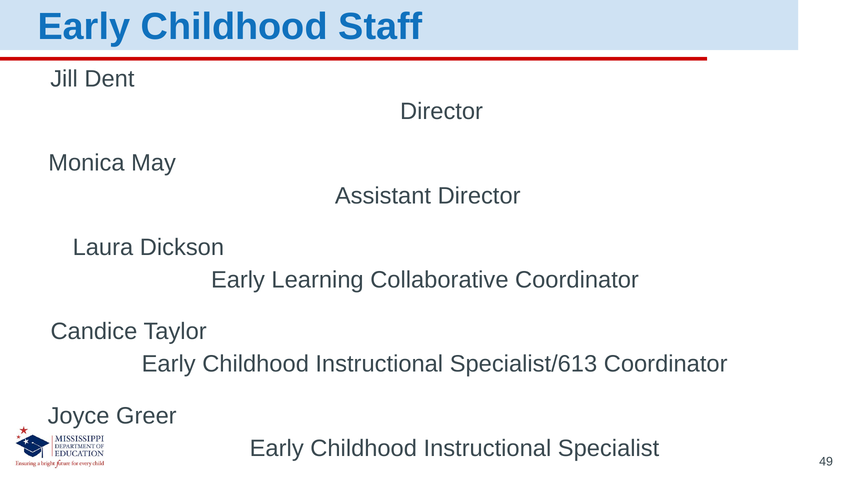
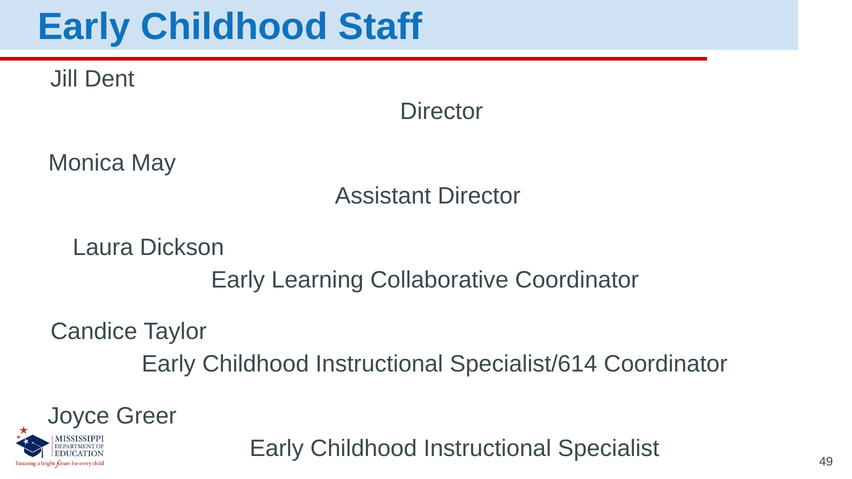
Specialist/613: Specialist/613 -> Specialist/614
